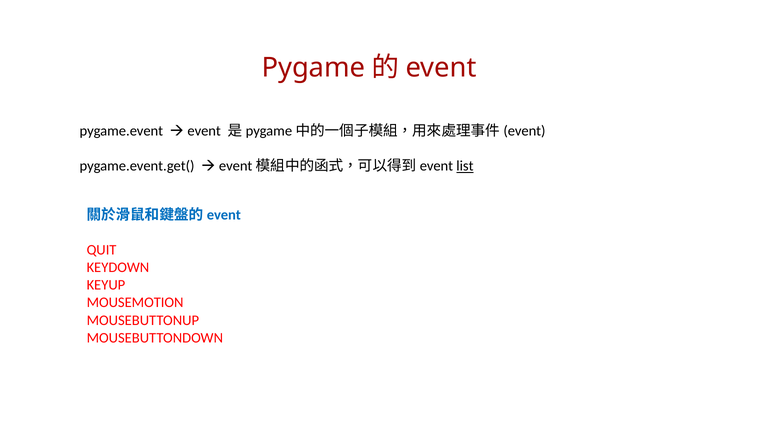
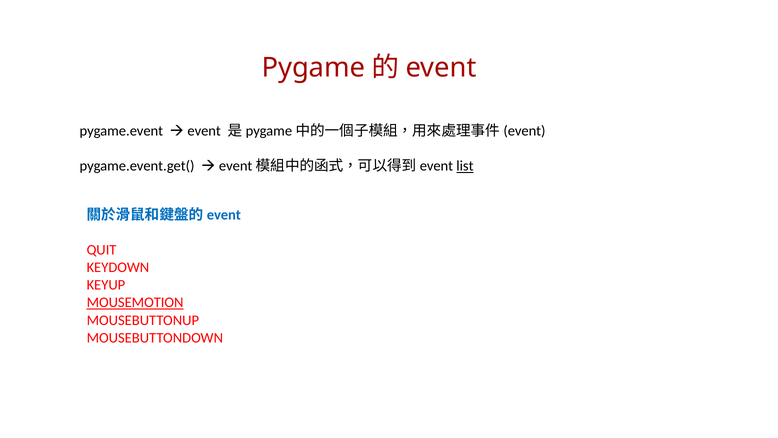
MOUSEMOTION underline: none -> present
